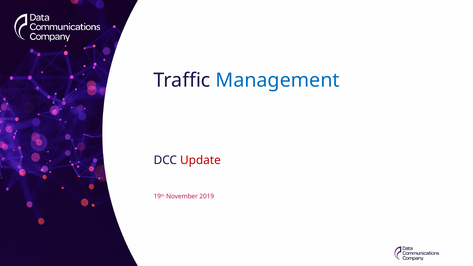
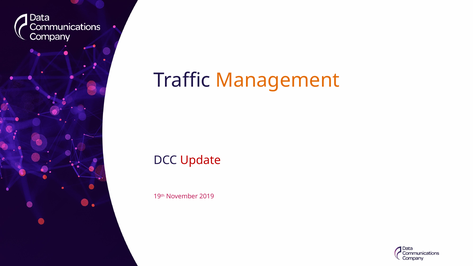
Management colour: blue -> orange
